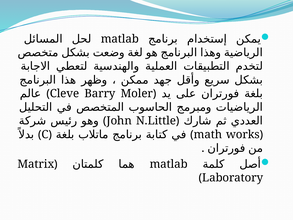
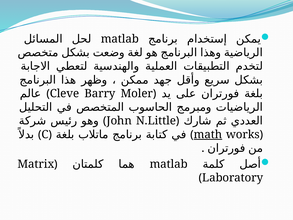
math underline: none -> present
